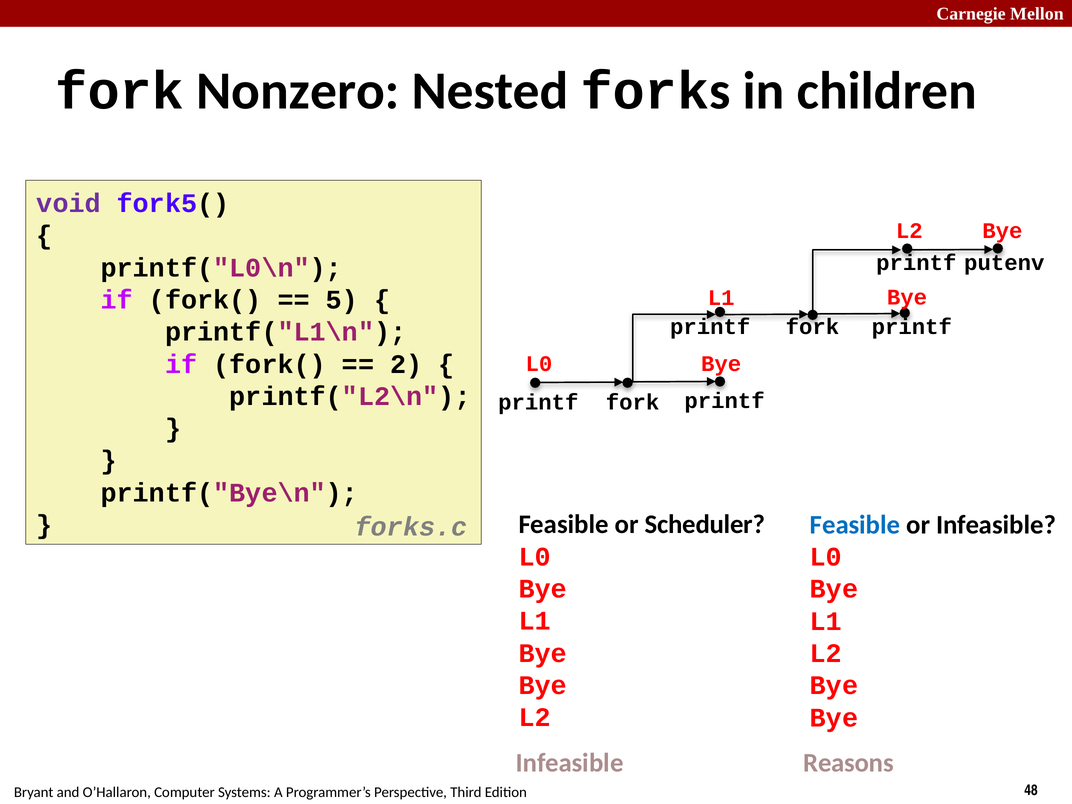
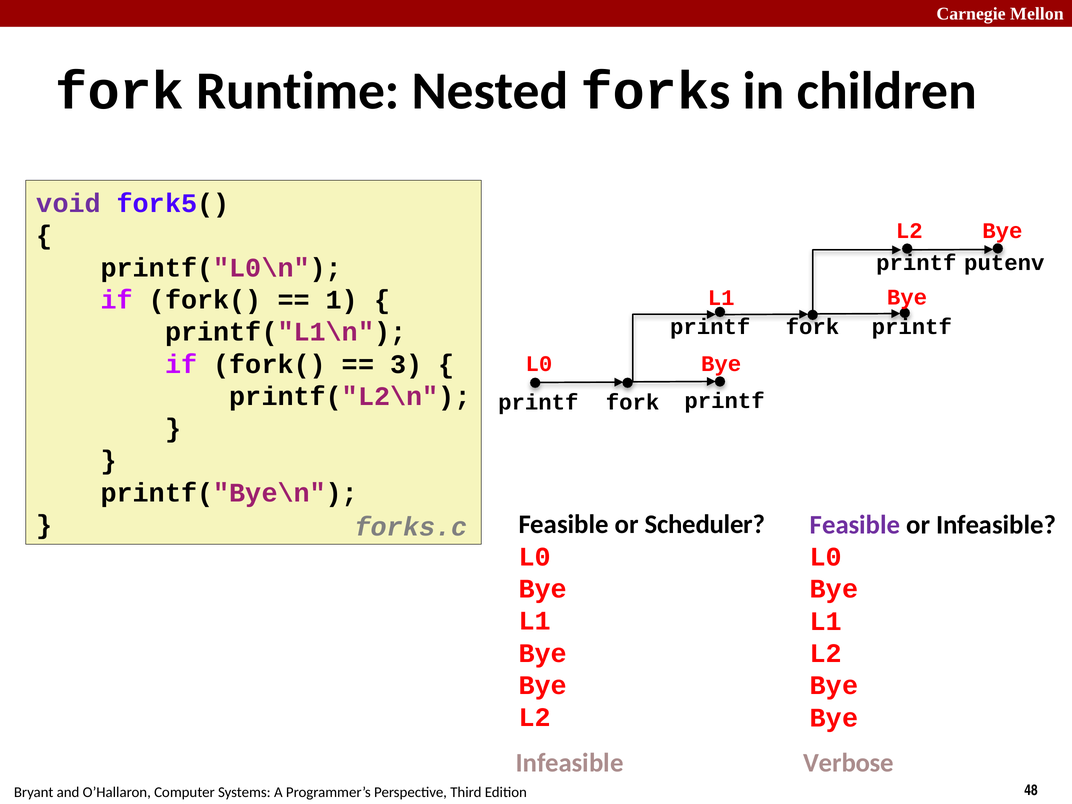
Nonzero: Nonzero -> Runtime
5: 5 -> 1
2: 2 -> 3
Feasible at (855, 525) colour: blue -> purple
Reasons: Reasons -> Verbose
